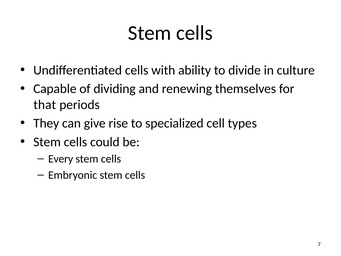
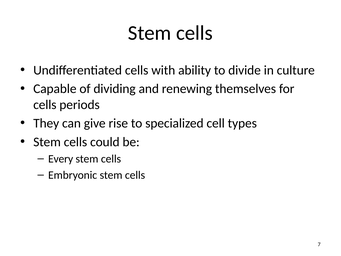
that at (45, 105): that -> cells
